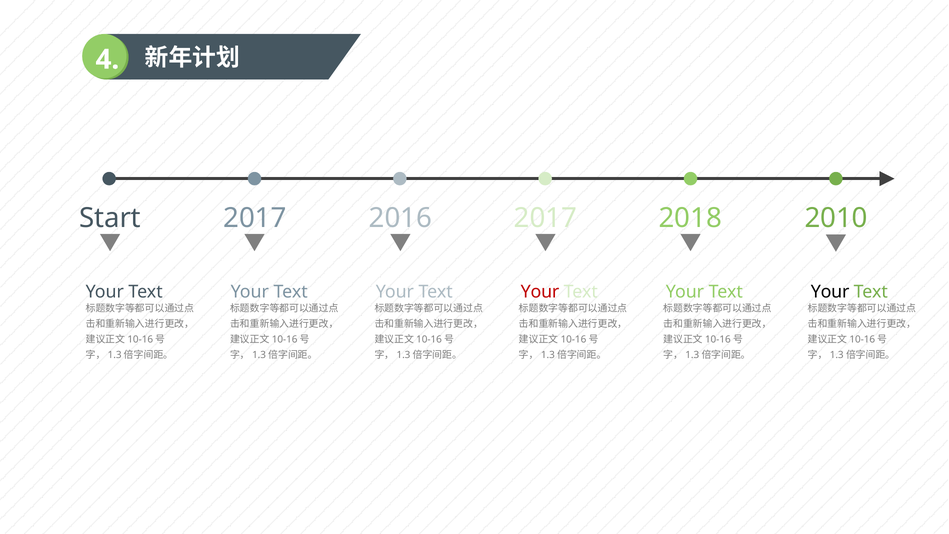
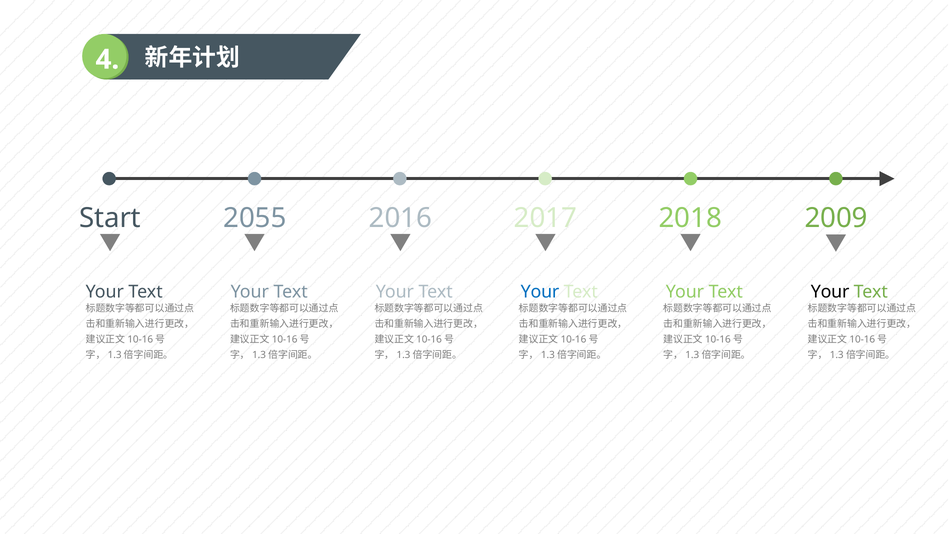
2017 at (255, 218): 2017 -> 2055
2010: 2010 -> 2009
Your at (540, 292) colour: red -> blue
